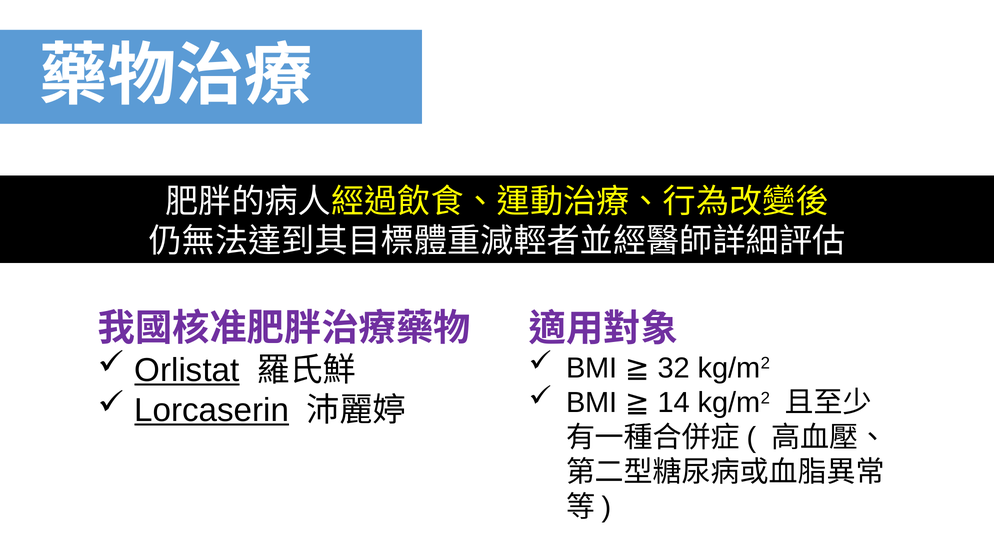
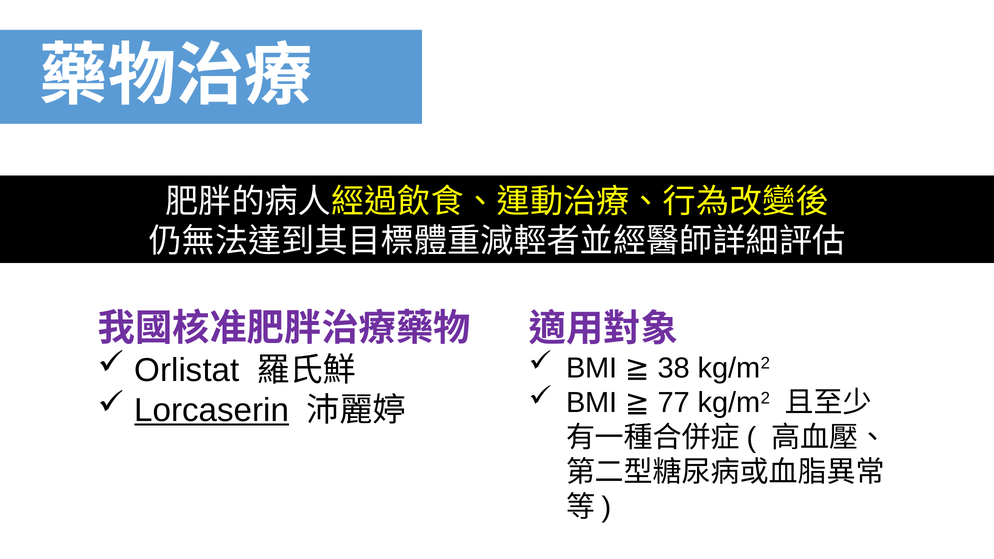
32: 32 -> 38
Orlistat underline: present -> none
14: 14 -> 77
